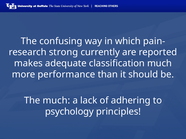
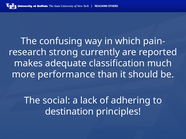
The much: much -> social
psychology: psychology -> destination
